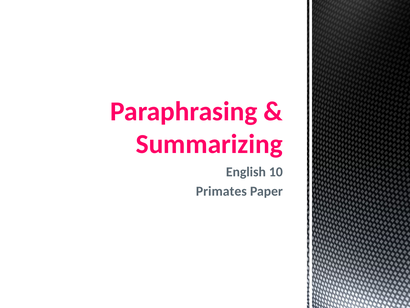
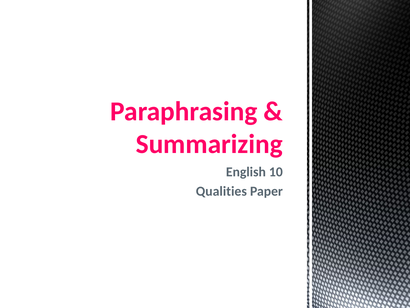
Primates: Primates -> Qualities
